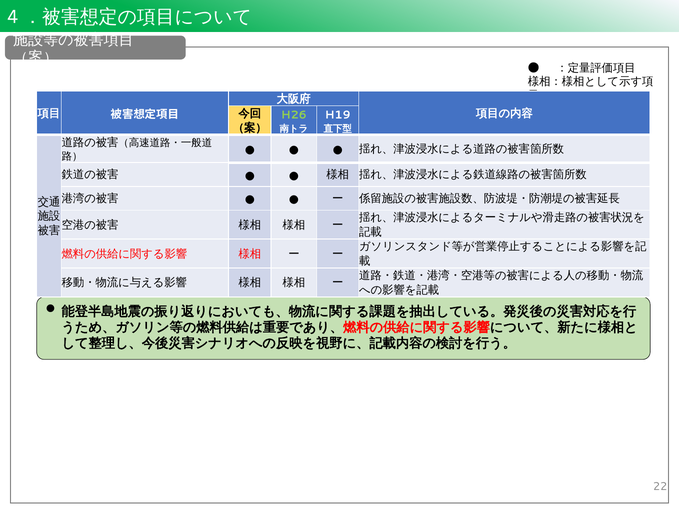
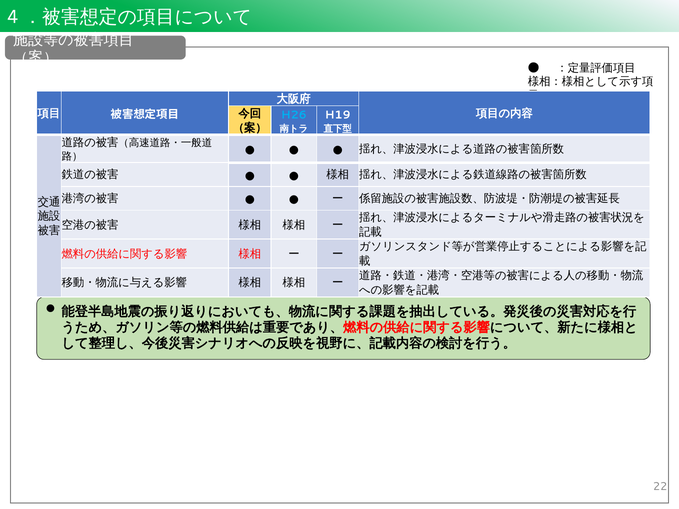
H26 colour: light green -> light blue
